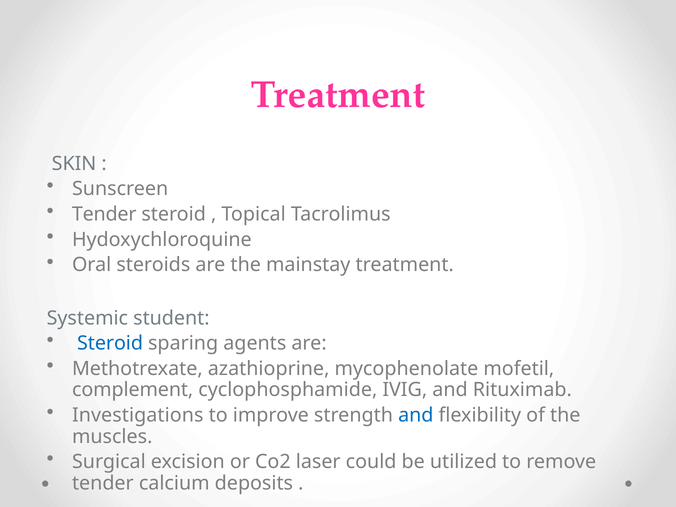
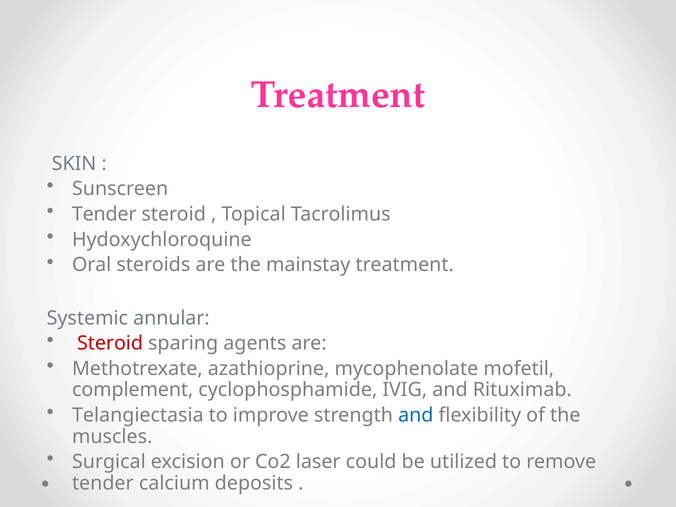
student: student -> annular
Steroid at (110, 343) colour: blue -> red
Investigations: Investigations -> Telangiectasia
